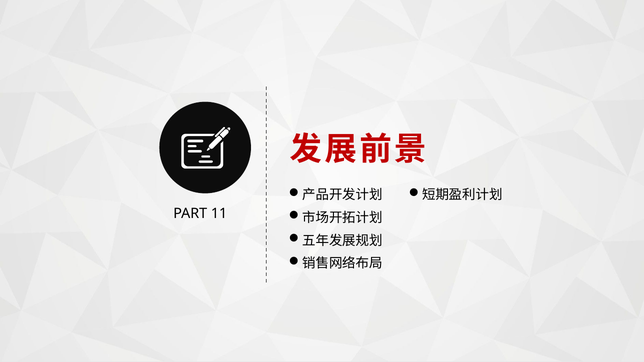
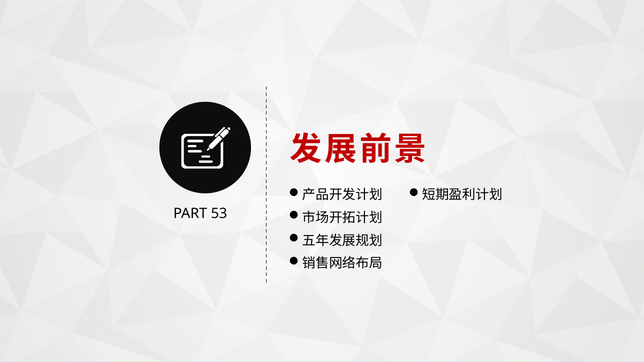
11: 11 -> 53
